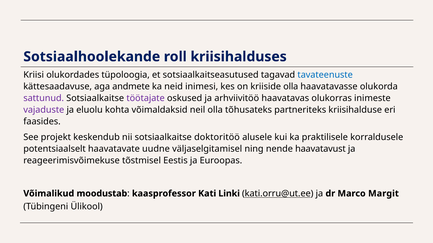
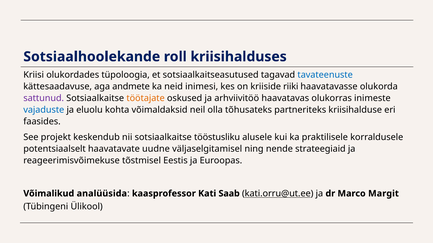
kriiside olla: olla -> riiki
töötajate colour: purple -> orange
vajaduste colour: purple -> blue
doktoritöö: doktoritöö -> tööstusliku
haavatavust: haavatavust -> strateegiaid
moodustab: moodustab -> analüüsida
Linki: Linki -> Saab
